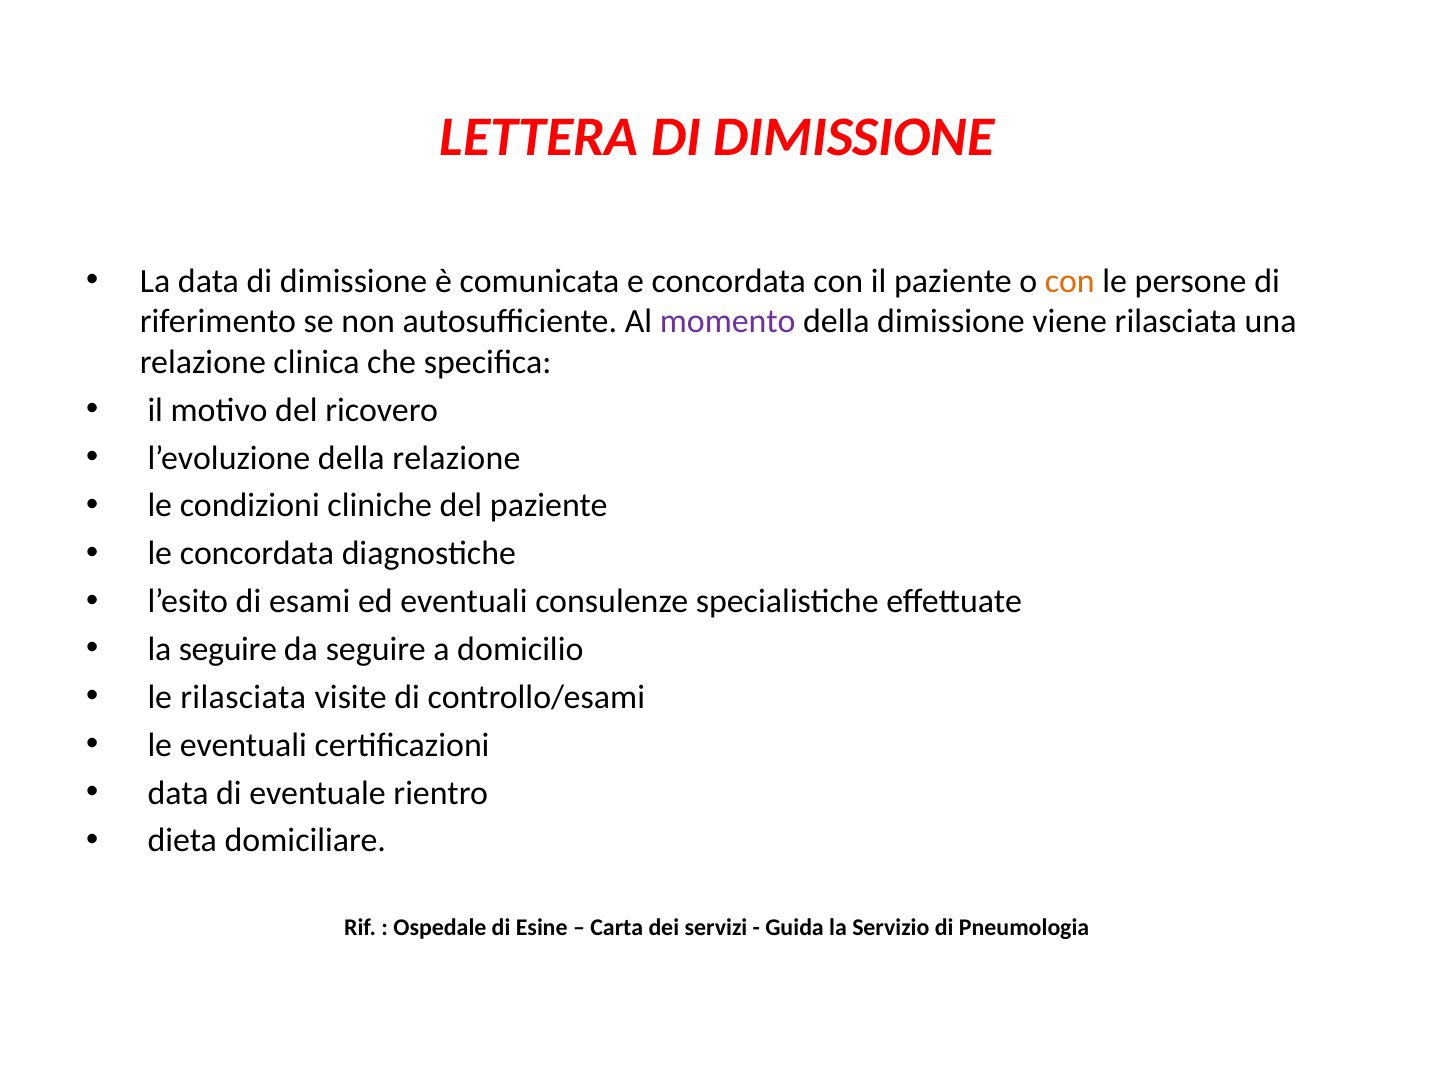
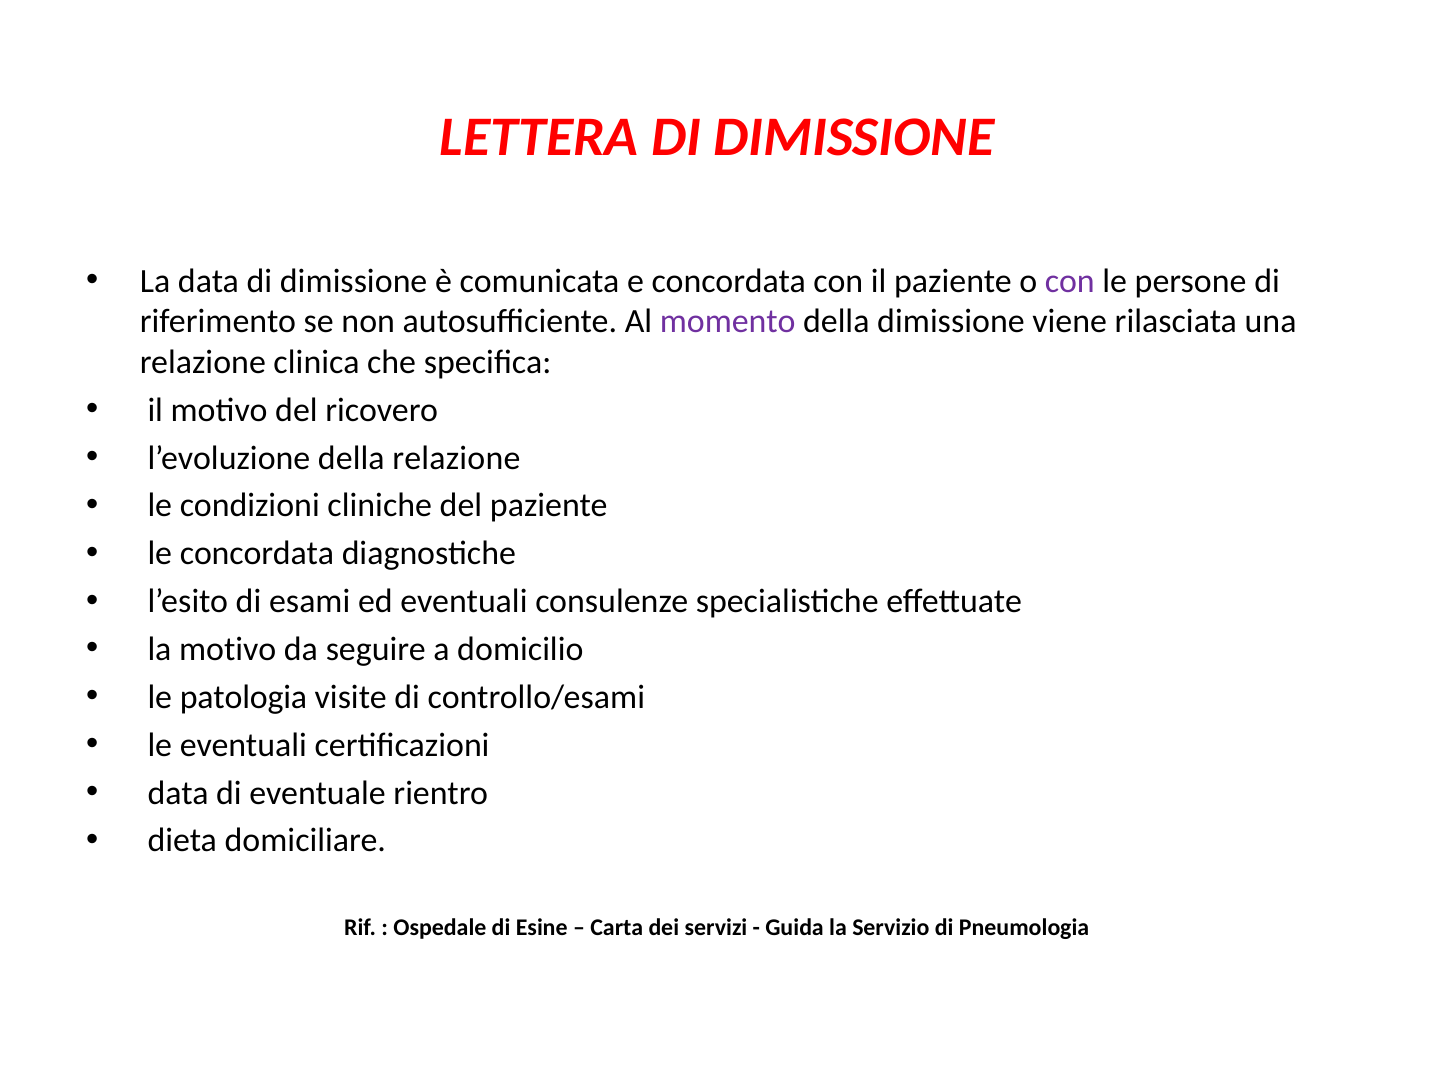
con at (1070, 281) colour: orange -> purple
la seguire: seguire -> motivo
le rilasciata: rilasciata -> patologia
